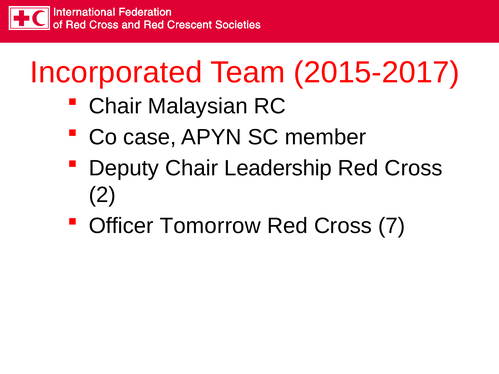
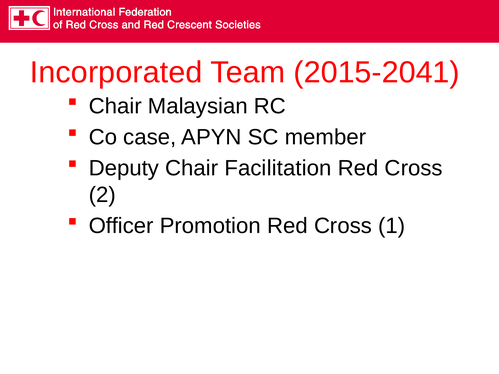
2015-2017: 2015-2017 -> 2015-2041
Leadership: Leadership -> Facilitation
Tomorrow: Tomorrow -> Promotion
7: 7 -> 1
